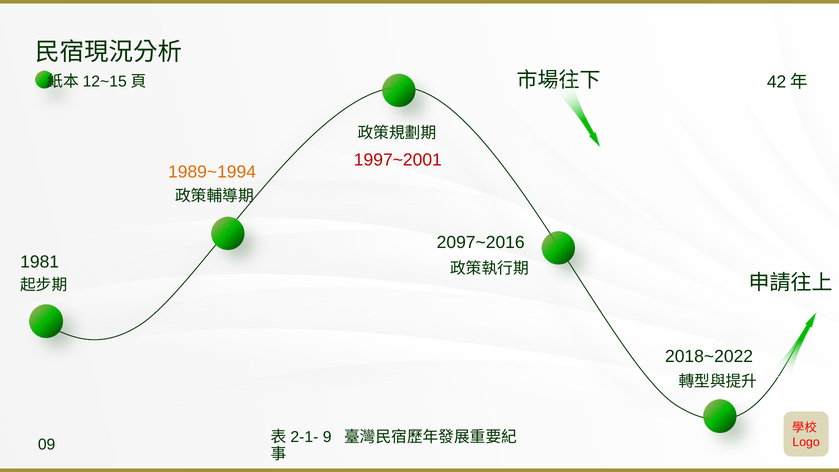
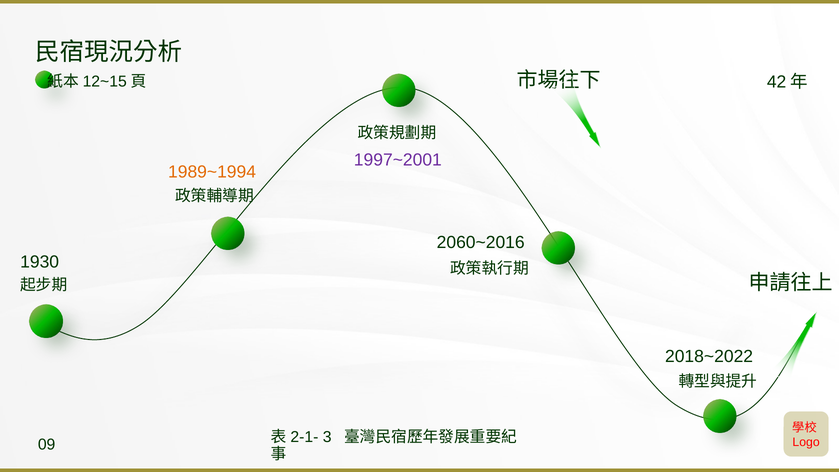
1997~2001 colour: red -> purple
2097~2016: 2097~2016 -> 2060~2016
1981: 1981 -> 1930
9: 9 -> 3
